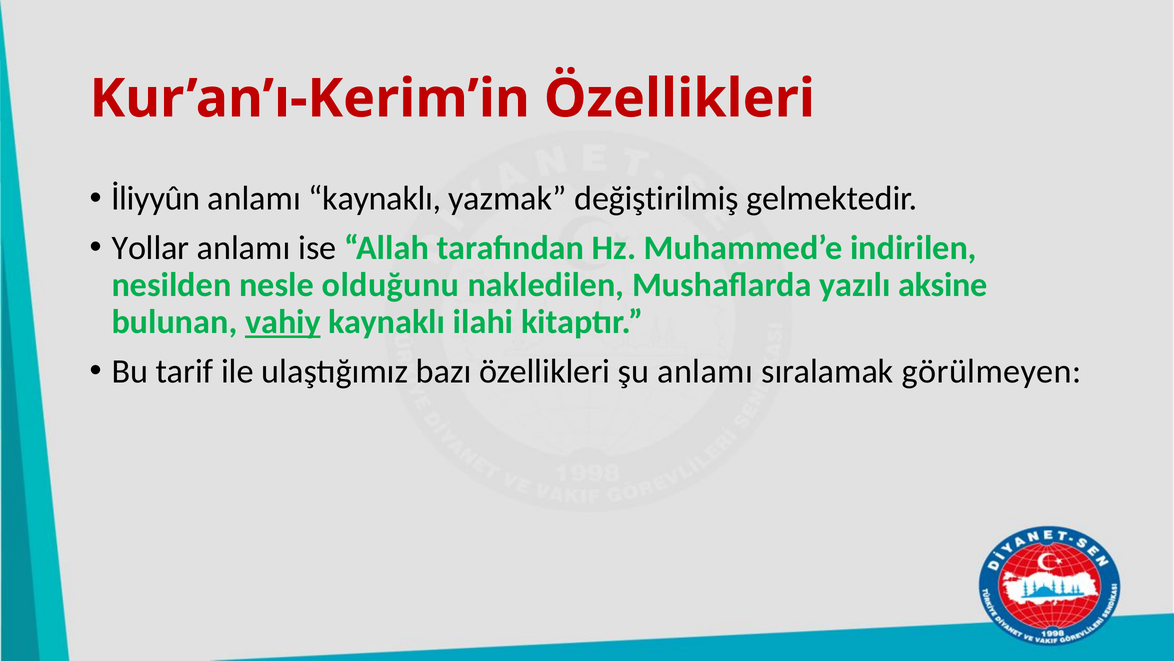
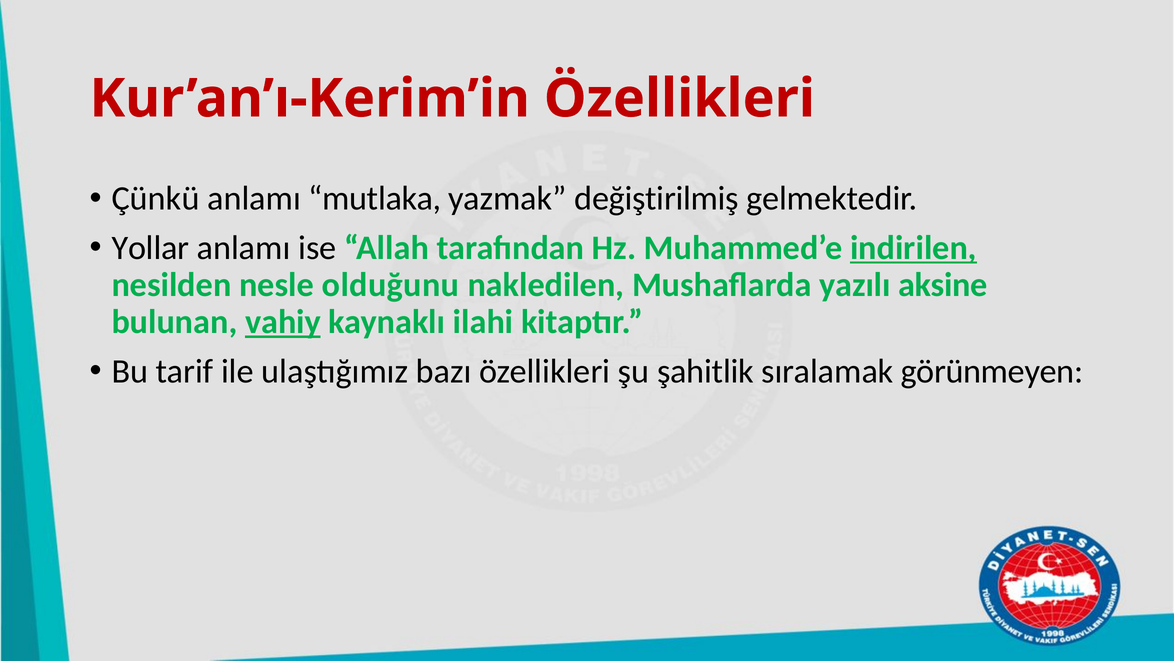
İliyyûn: İliyyûn -> Çünkü
anlamı kaynaklı: kaynaklı -> mutlaka
indirilen underline: none -> present
şu anlamı: anlamı -> şahitlik
görülmeyen: görülmeyen -> görünmeyen
